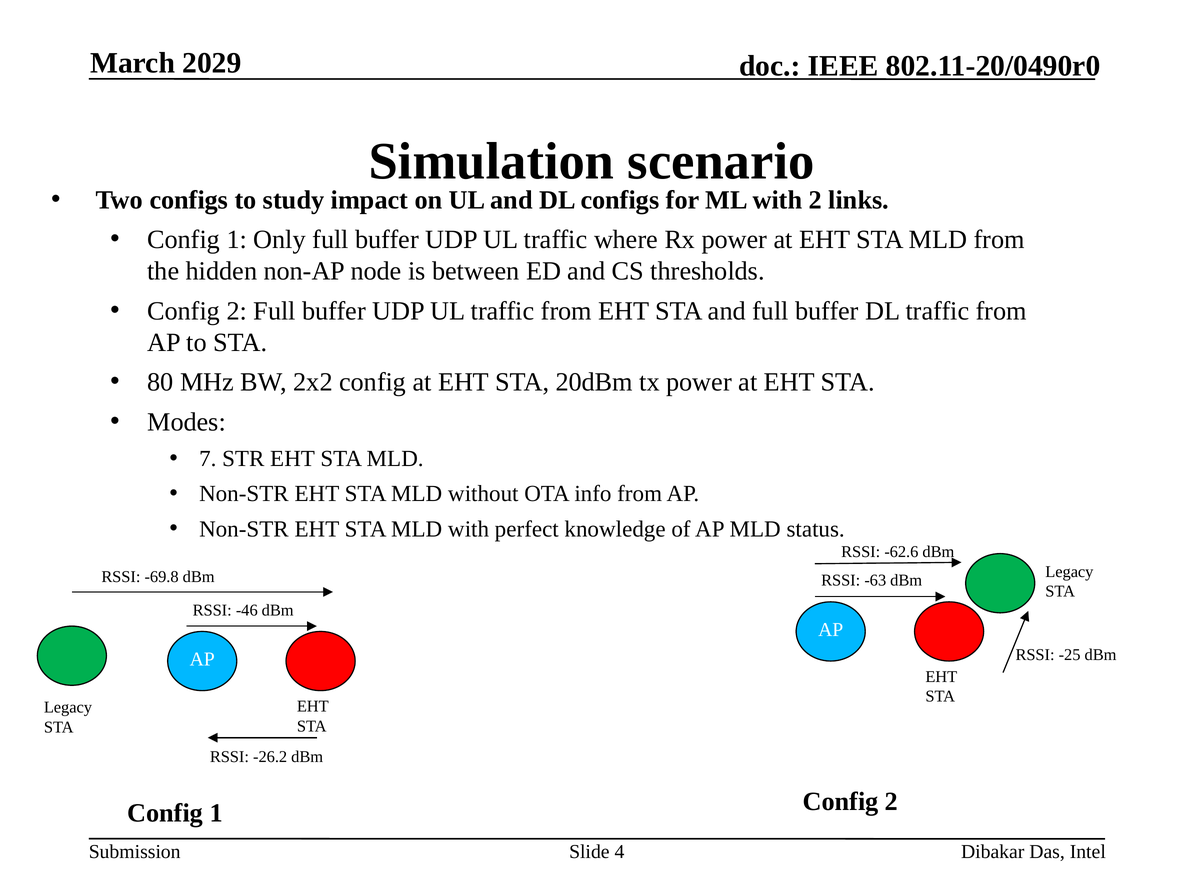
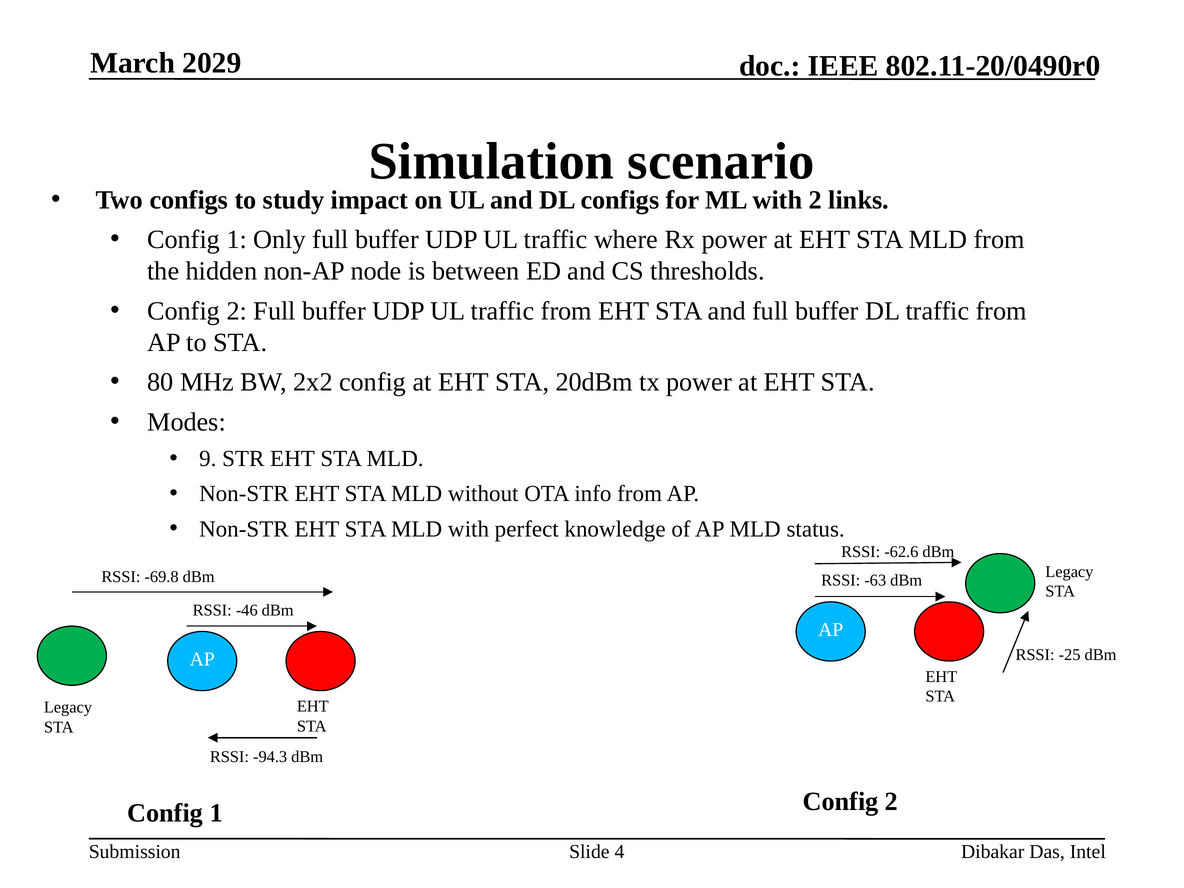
7: 7 -> 9
-26.2: -26.2 -> -94.3
